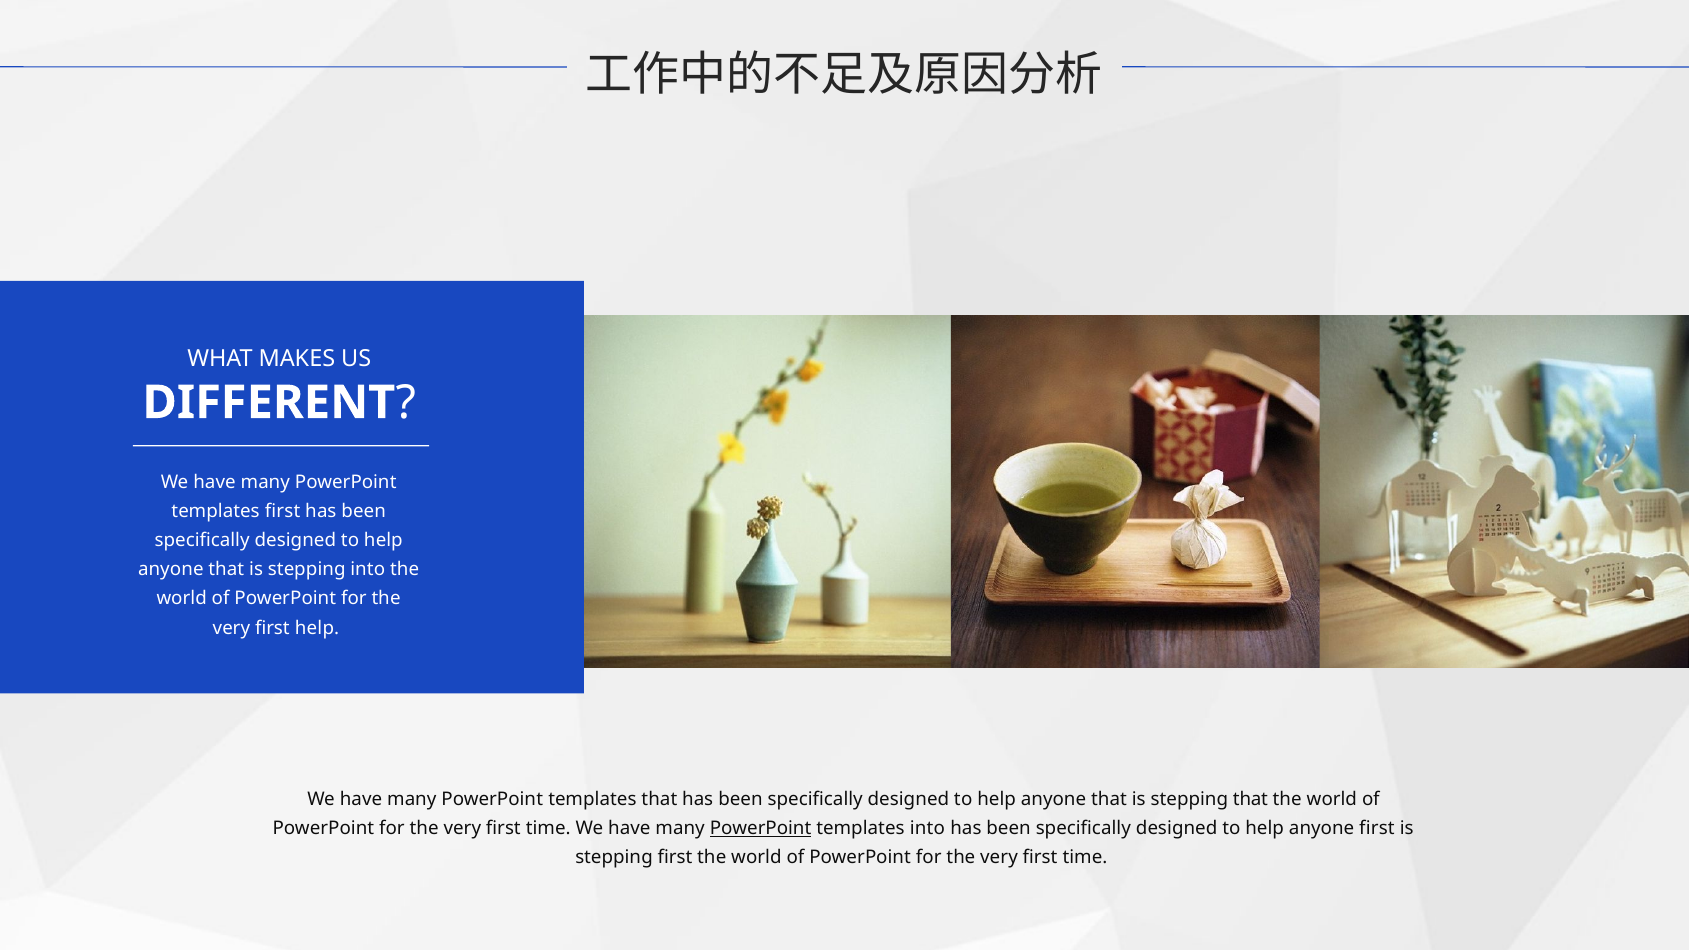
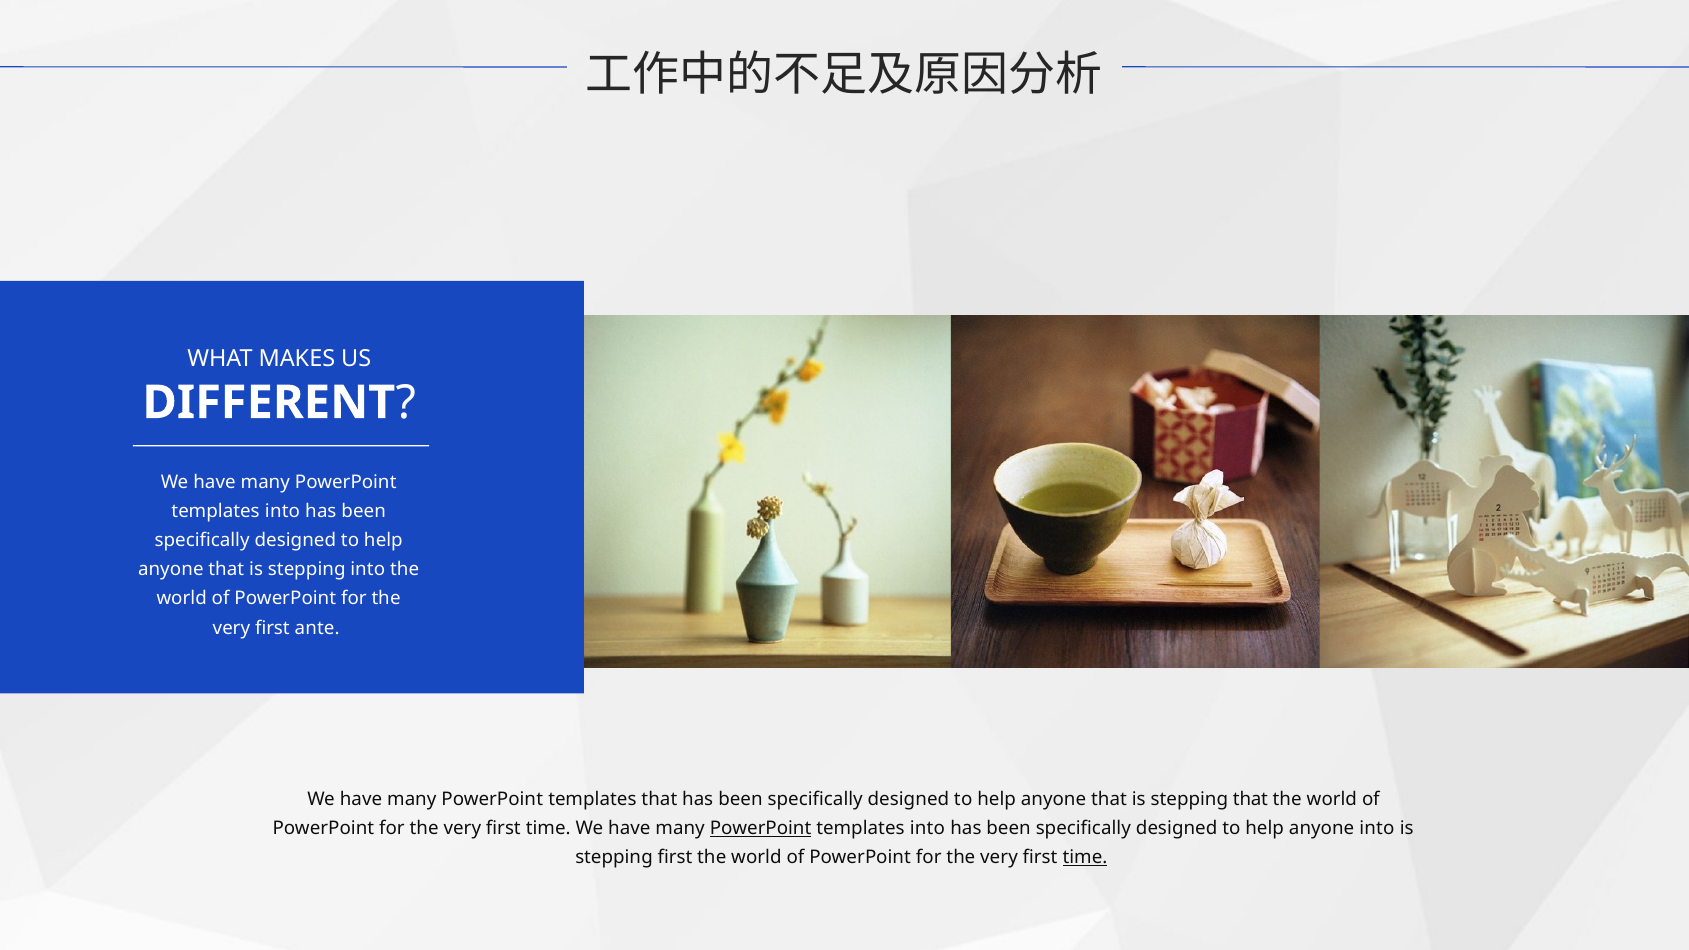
first at (283, 511): first -> into
first help: help -> ante
anyone first: first -> into
time at (1085, 857) underline: none -> present
